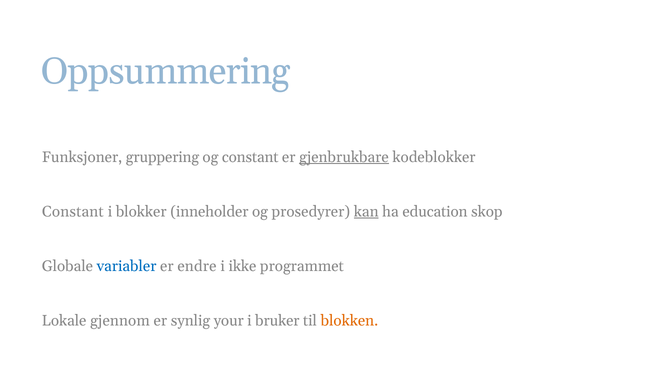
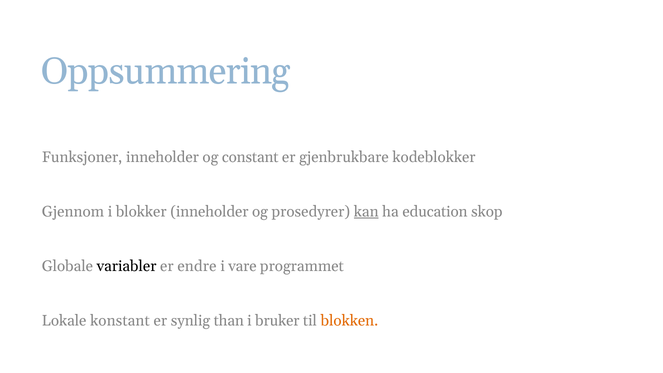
Funksjoner gruppering: gruppering -> inneholder
gjenbrukbare underline: present -> none
Constant at (73, 212): Constant -> Gjennom
variabler colour: blue -> black
ikke: ikke -> vare
gjennom: gjennom -> konstant
your: your -> than
